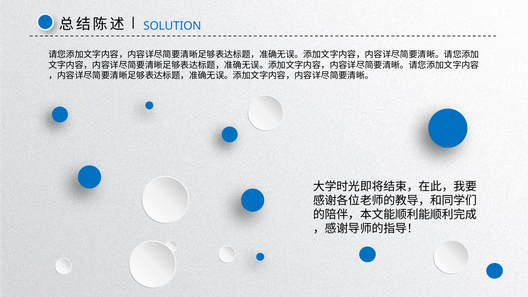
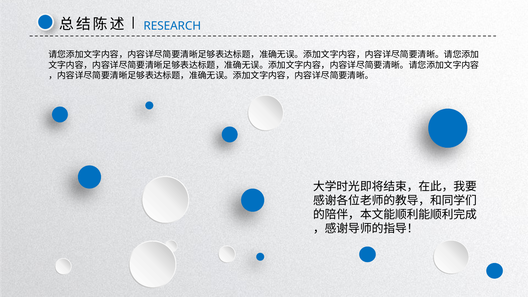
SOLUTION: SOLUTION -> RESEARCH
